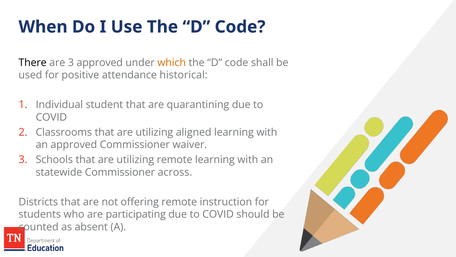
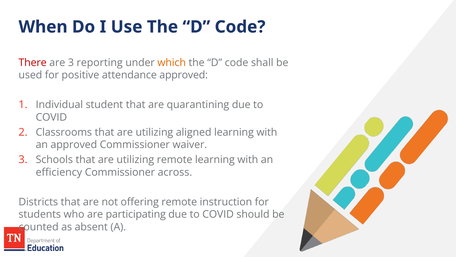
There colour: black -> red
3 approved: approved -> reporting
attendance historical: historical -> approved
statewide: statewide -> efficiency
